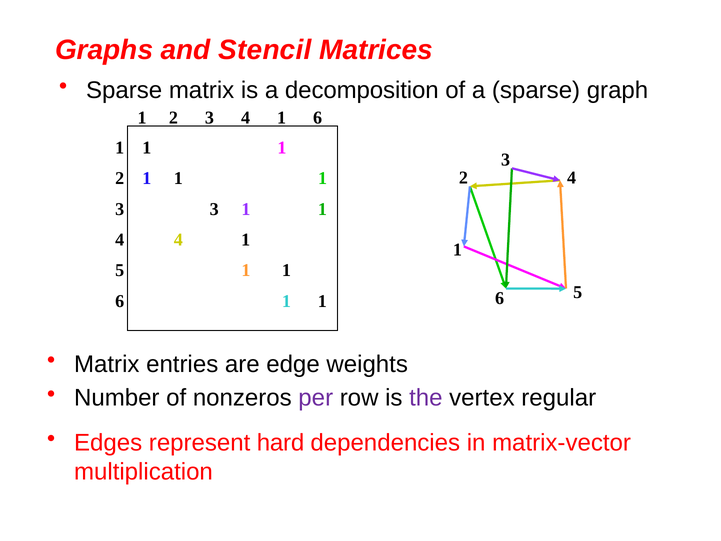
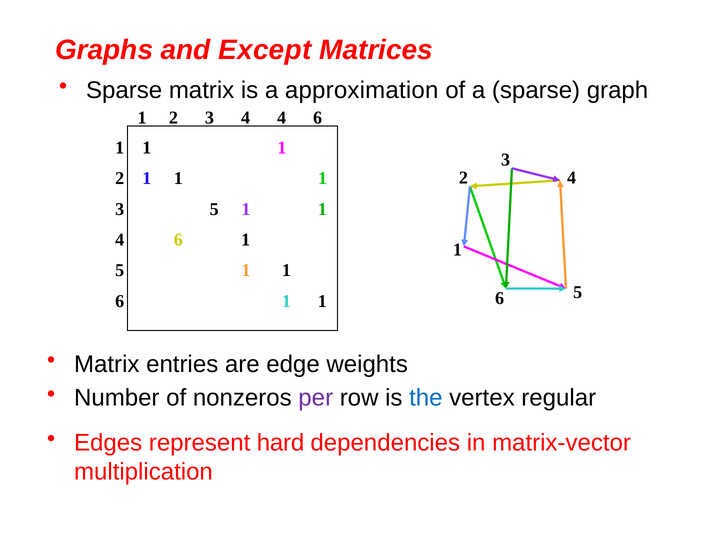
Stencil: Stencil -> Except
decomposition: decomposition -> approximation
3 4 1: 1 -> 4
3 3: 3 -> 5
4 at (178, 240): 4 -> 6
the colour: purple -> blue
